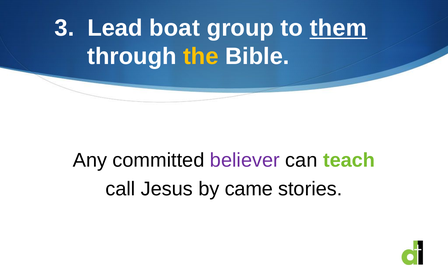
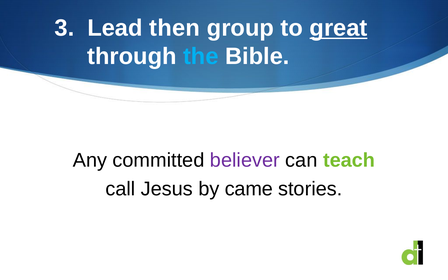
boat: boat -> then
them: them -> great
the colour: yellow -> light blue
